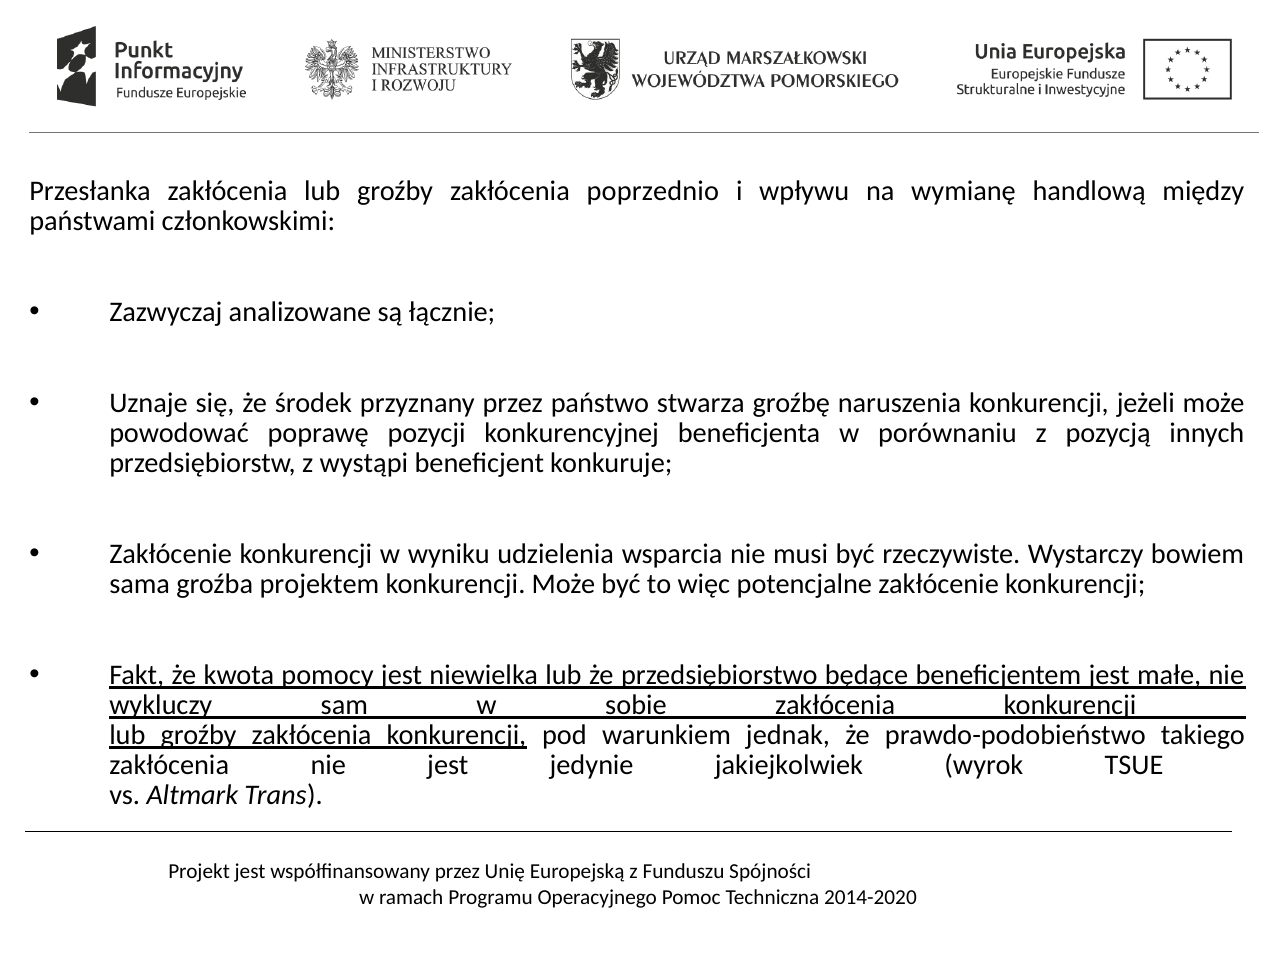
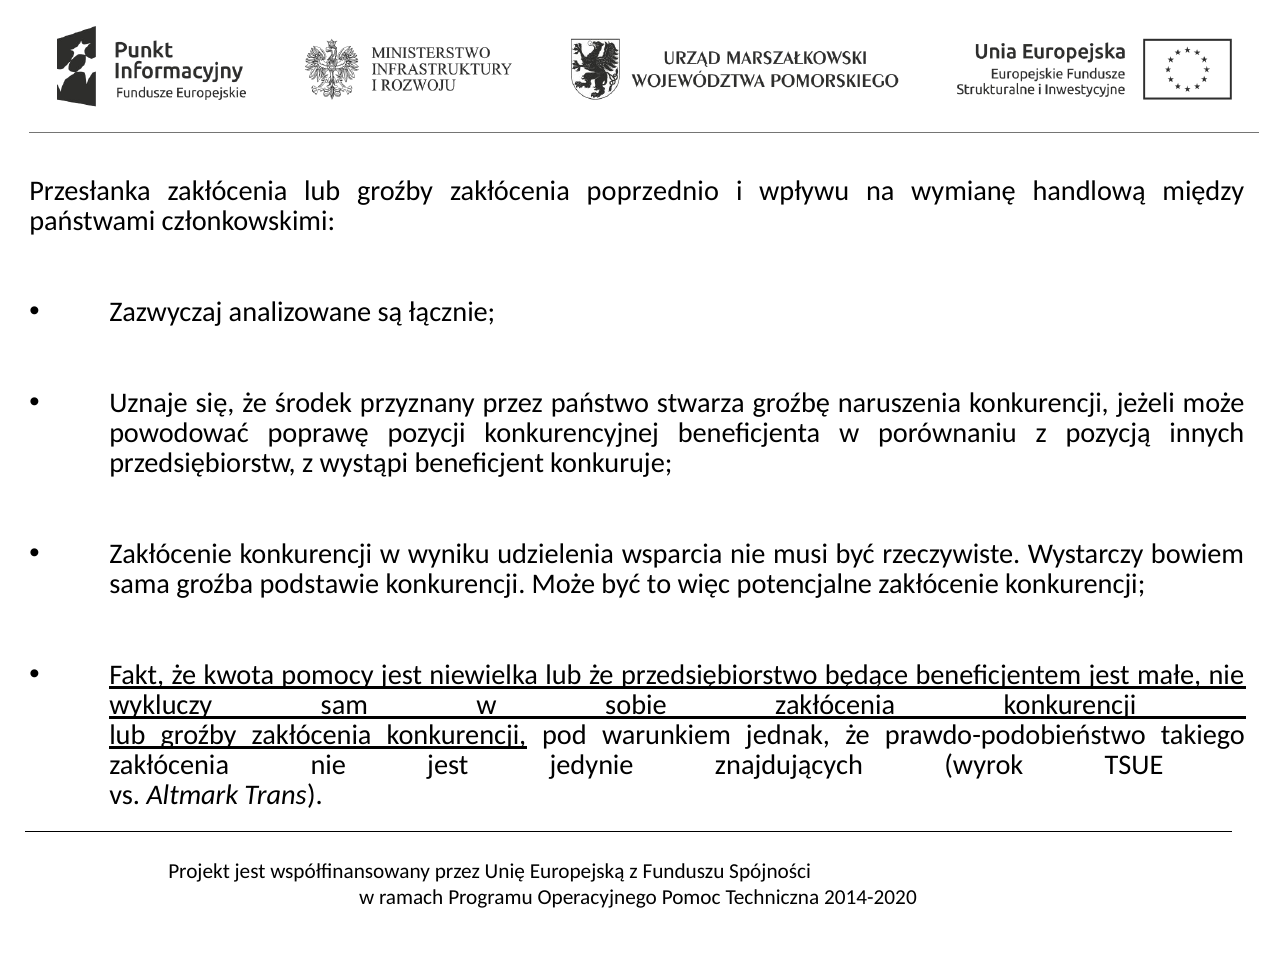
projektem: projektem -> podstawie
jakiejkolwiek: jakiejkolwiek -> znajdujących
